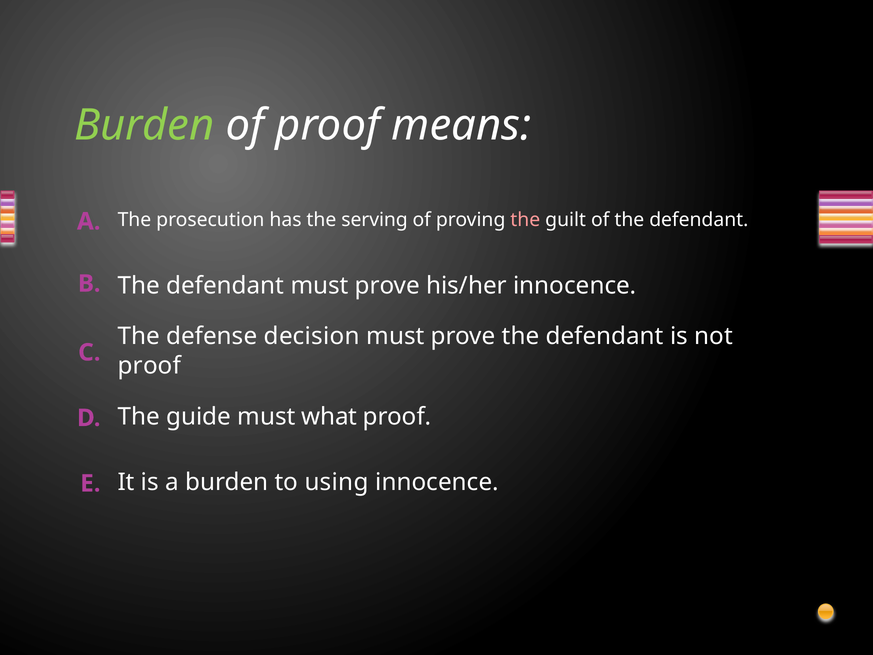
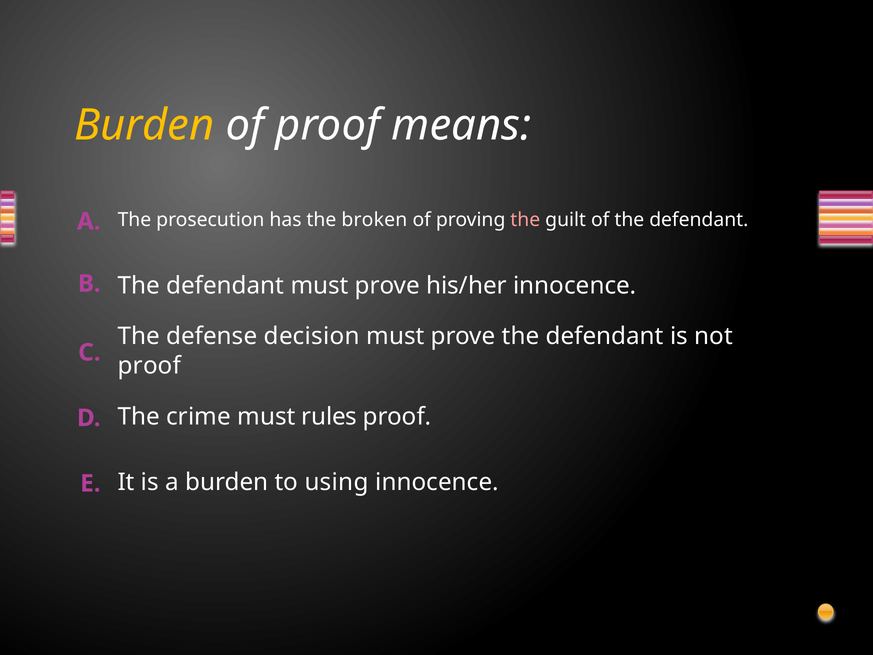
Burden at (144, 125) colour: light green -> yellow
serving: serving -> broken
guide: guide -> crime
what: what -> rules
